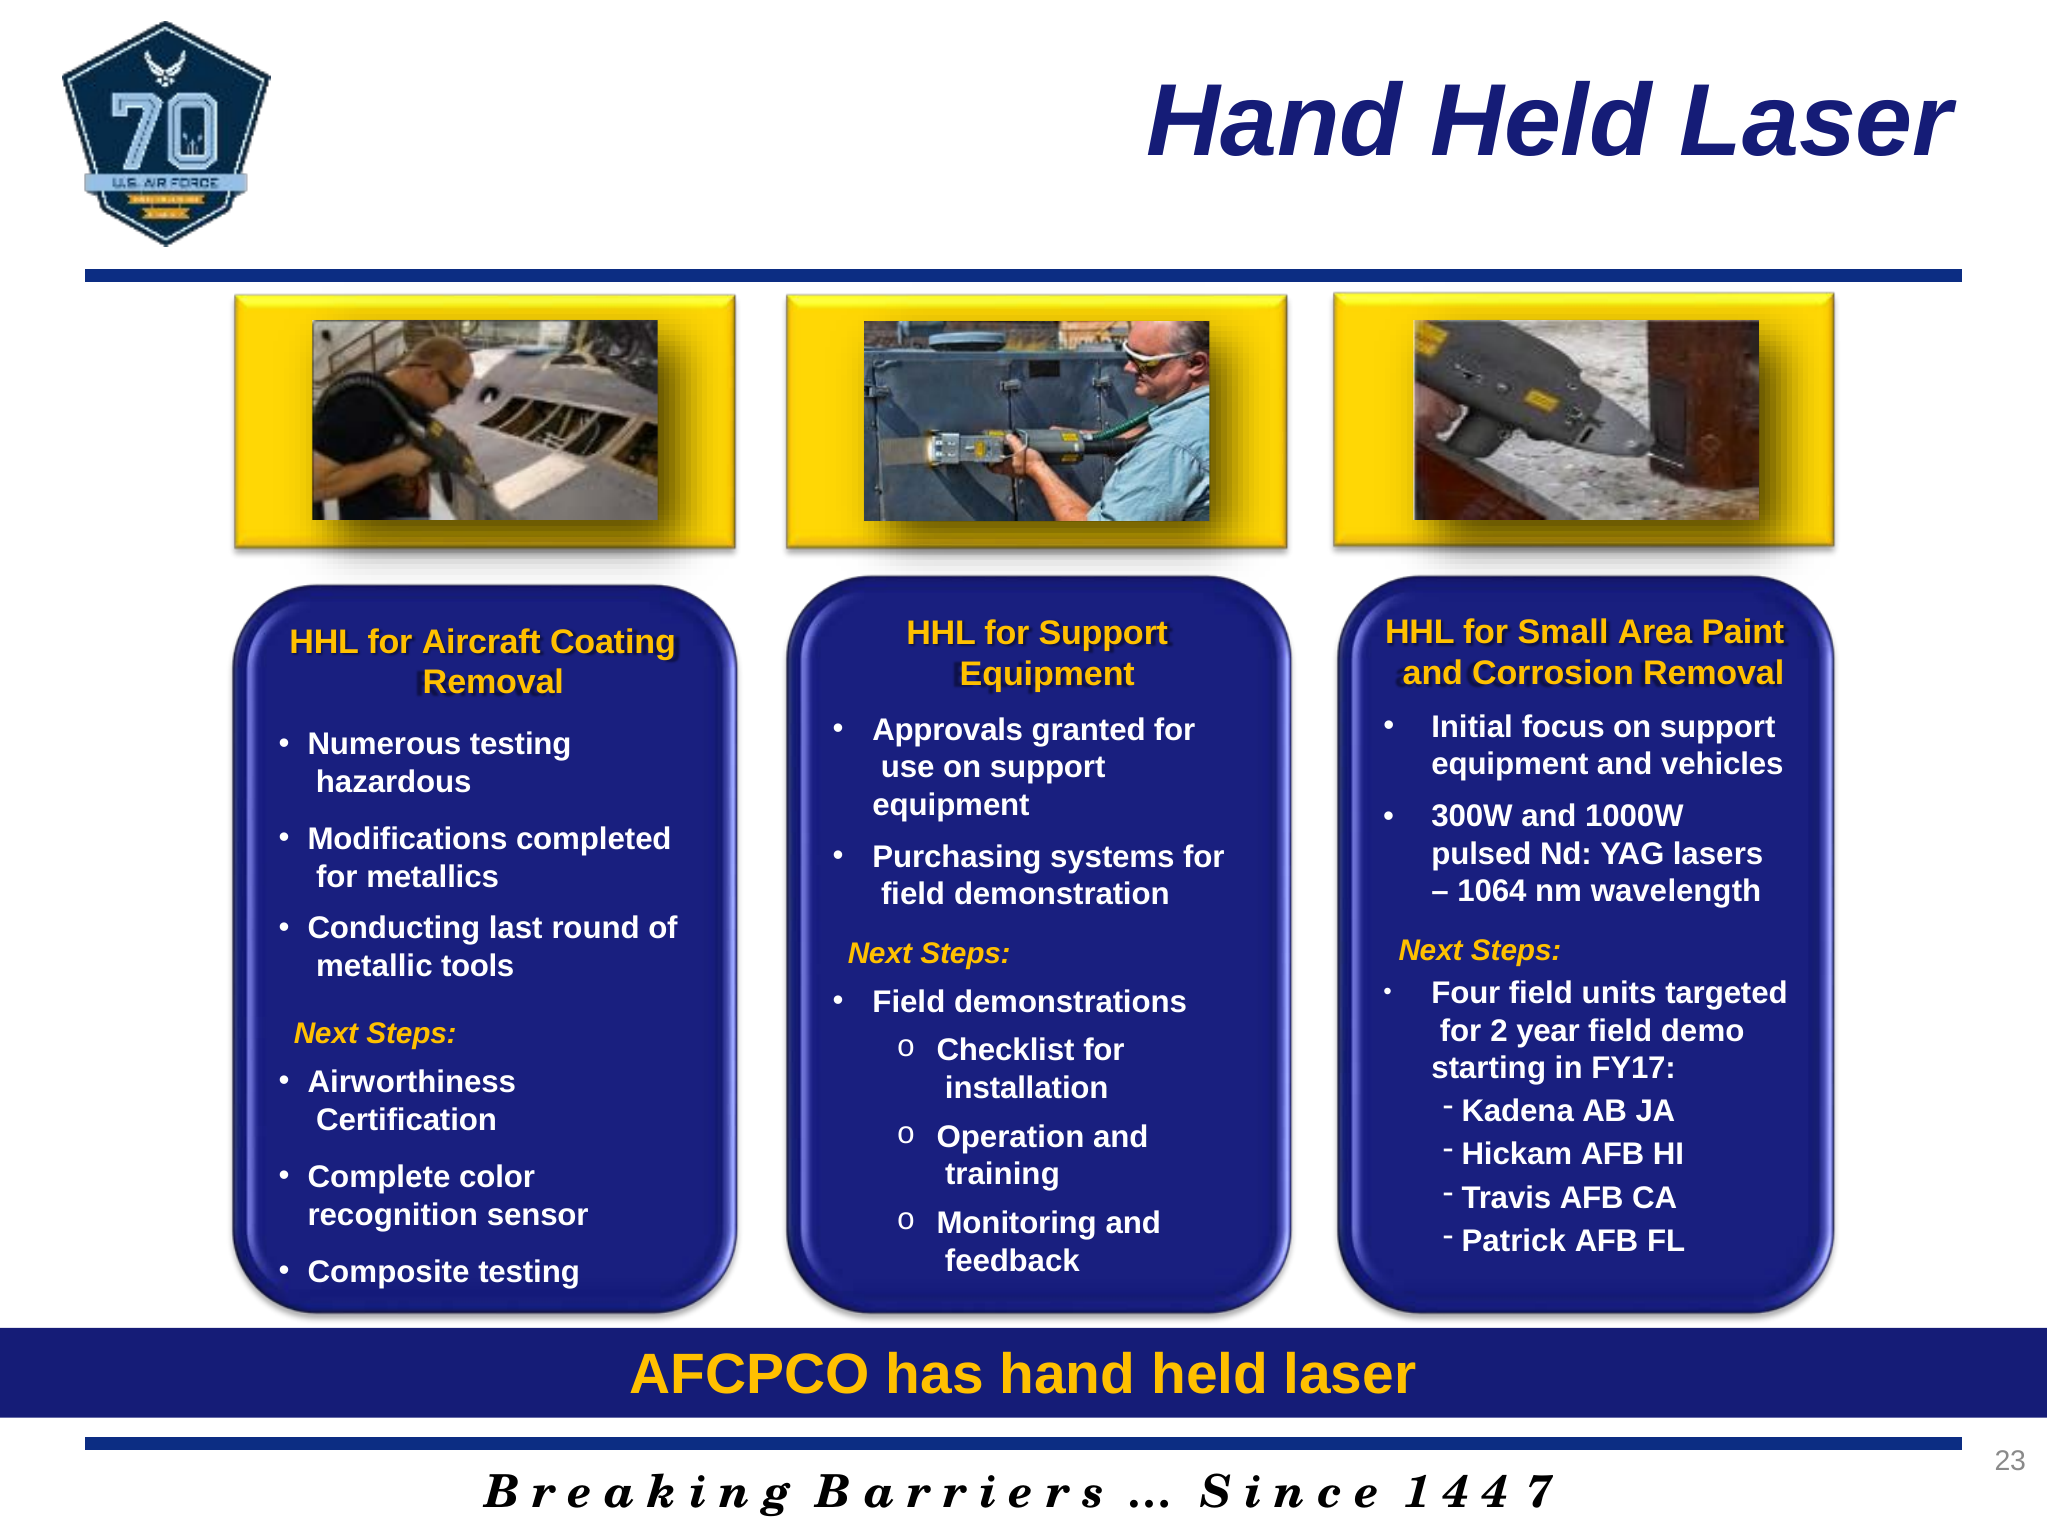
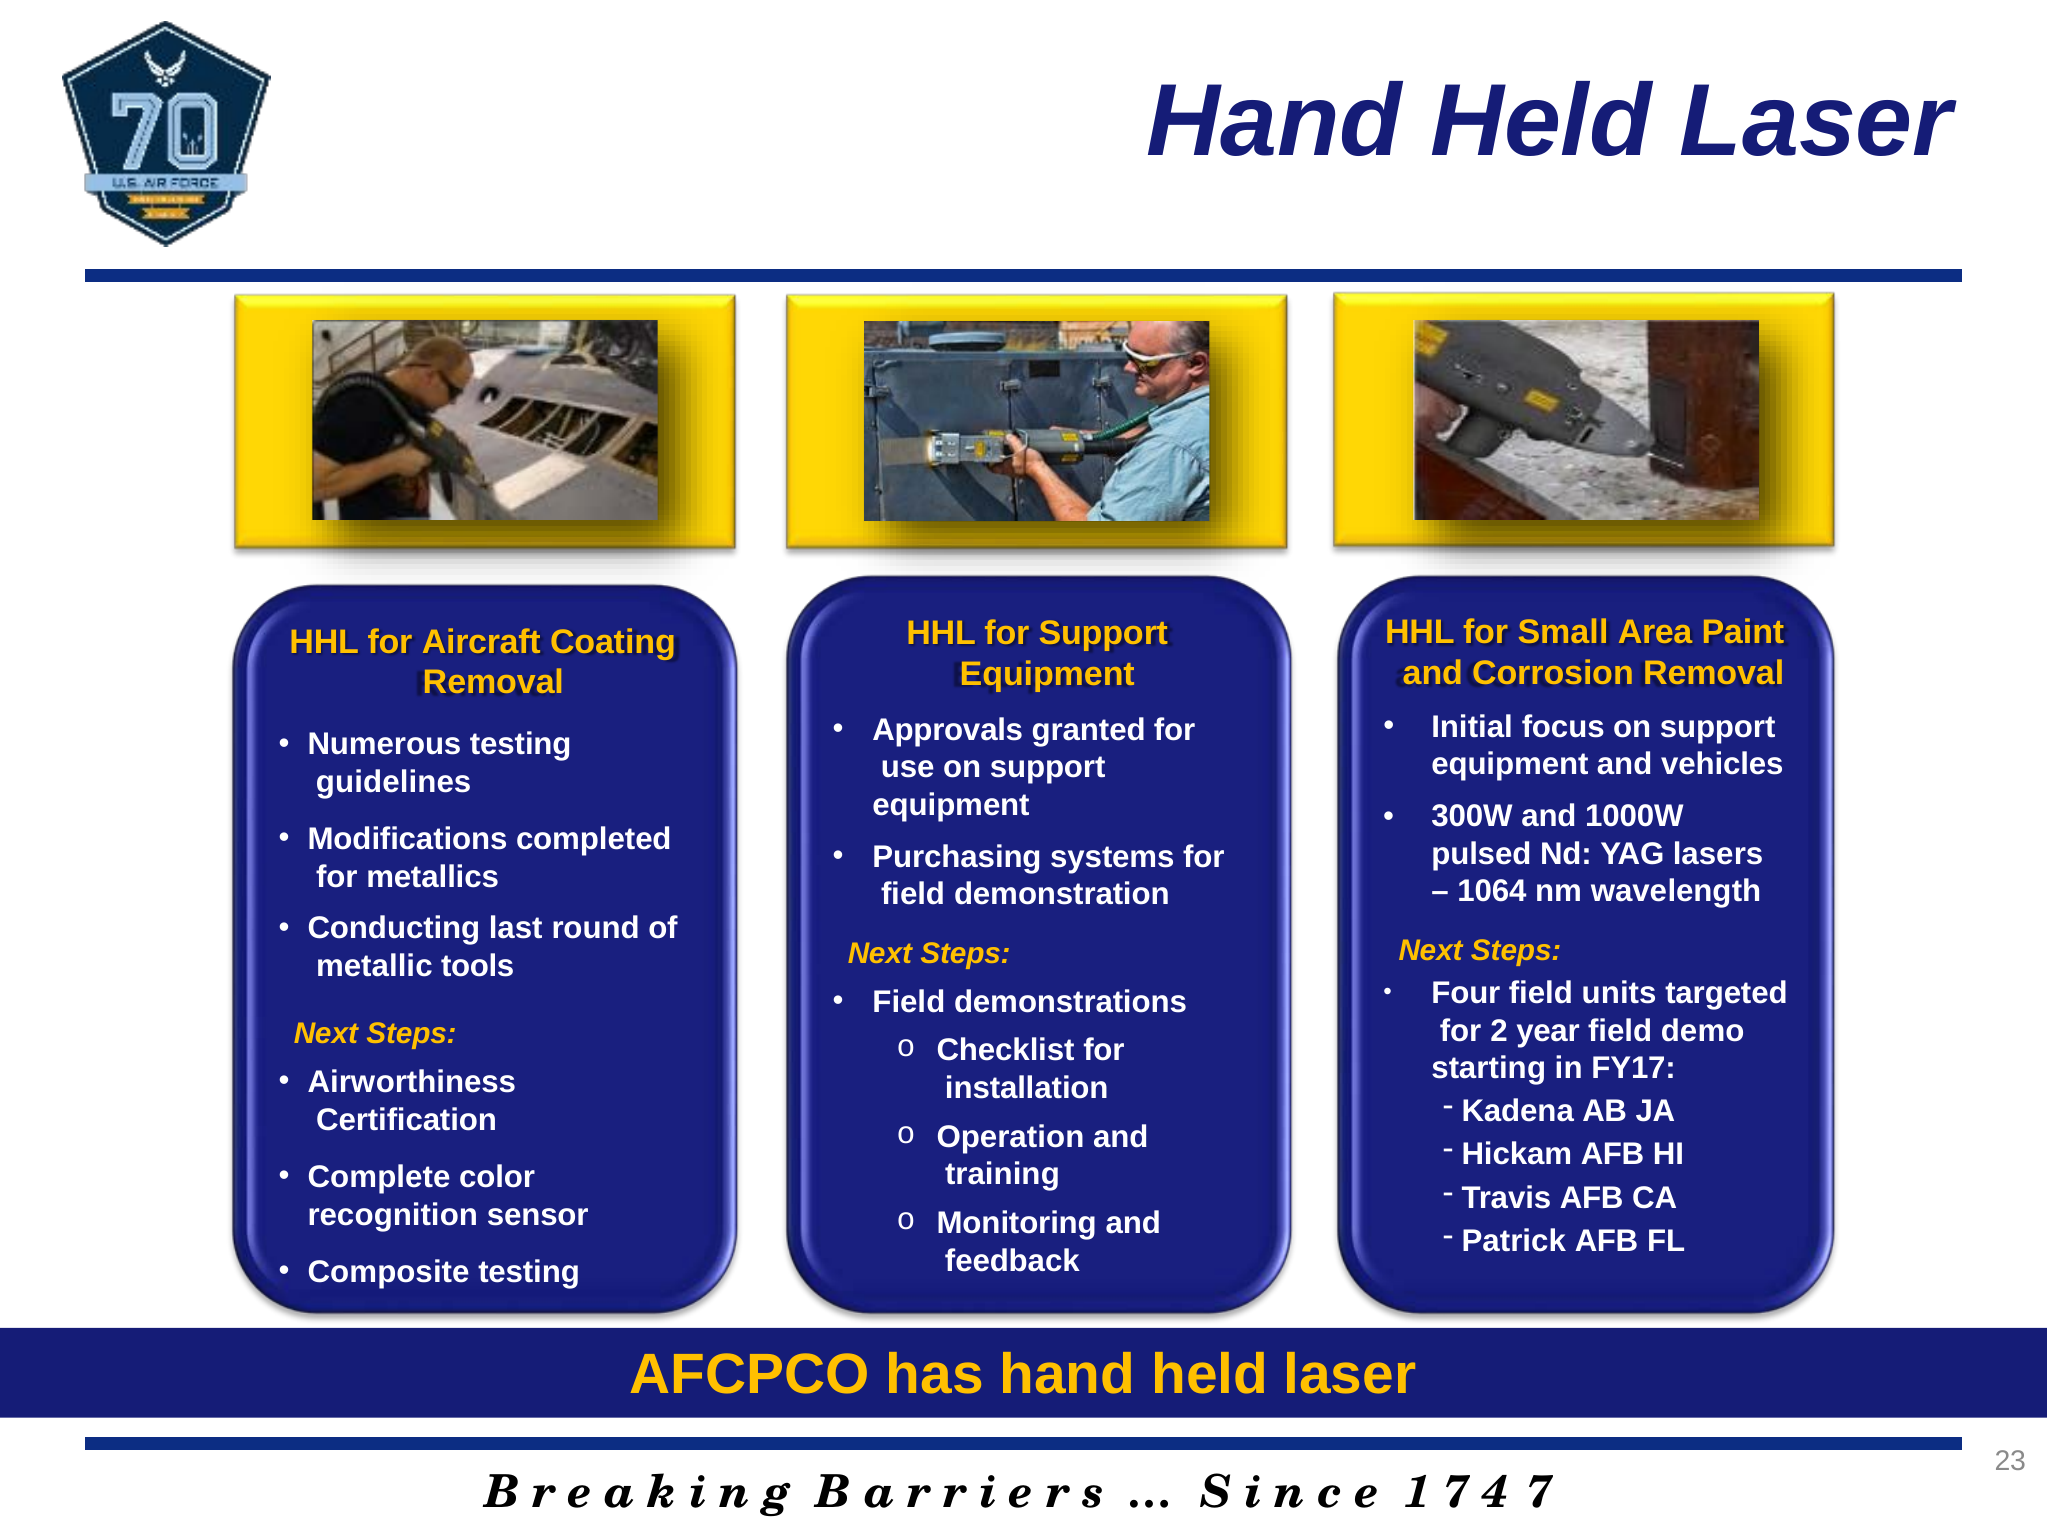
hazardous: hazardous -> guidelines
1 4: 4 -> 7
